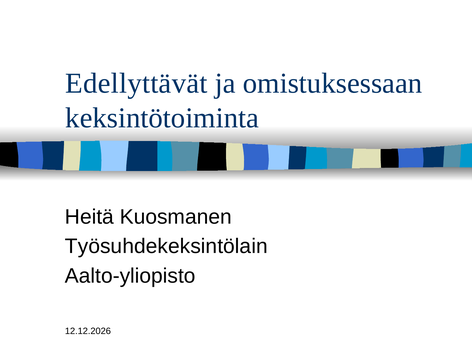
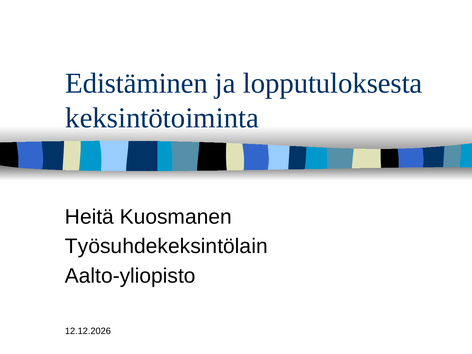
Edellyttävät: Edellyttävät -> Edistäminen
omistuksessaan: omistuksessaan -> lopputuloksesta
